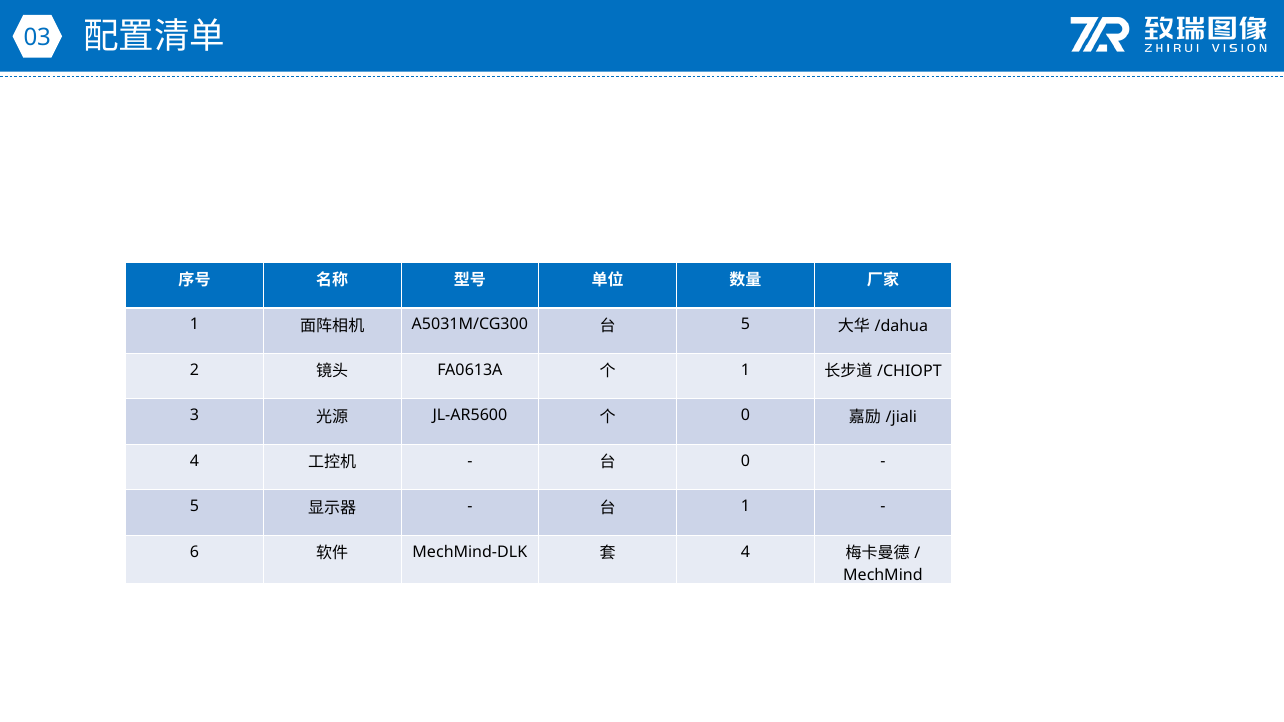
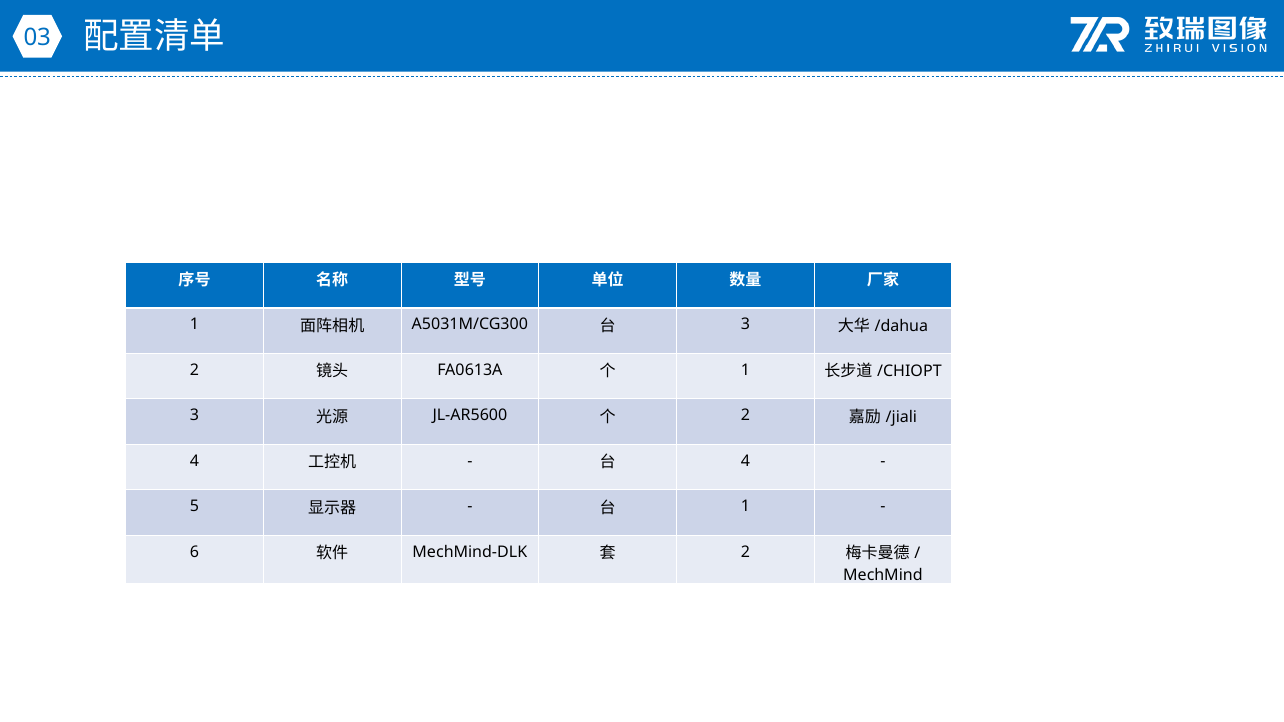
5 at (745, 325): 5 -> 3
0 at (745, 416): 0 -> 2
0 at (745, 461): 0 -> 4
4 at (745, 552): 4 -> 2
